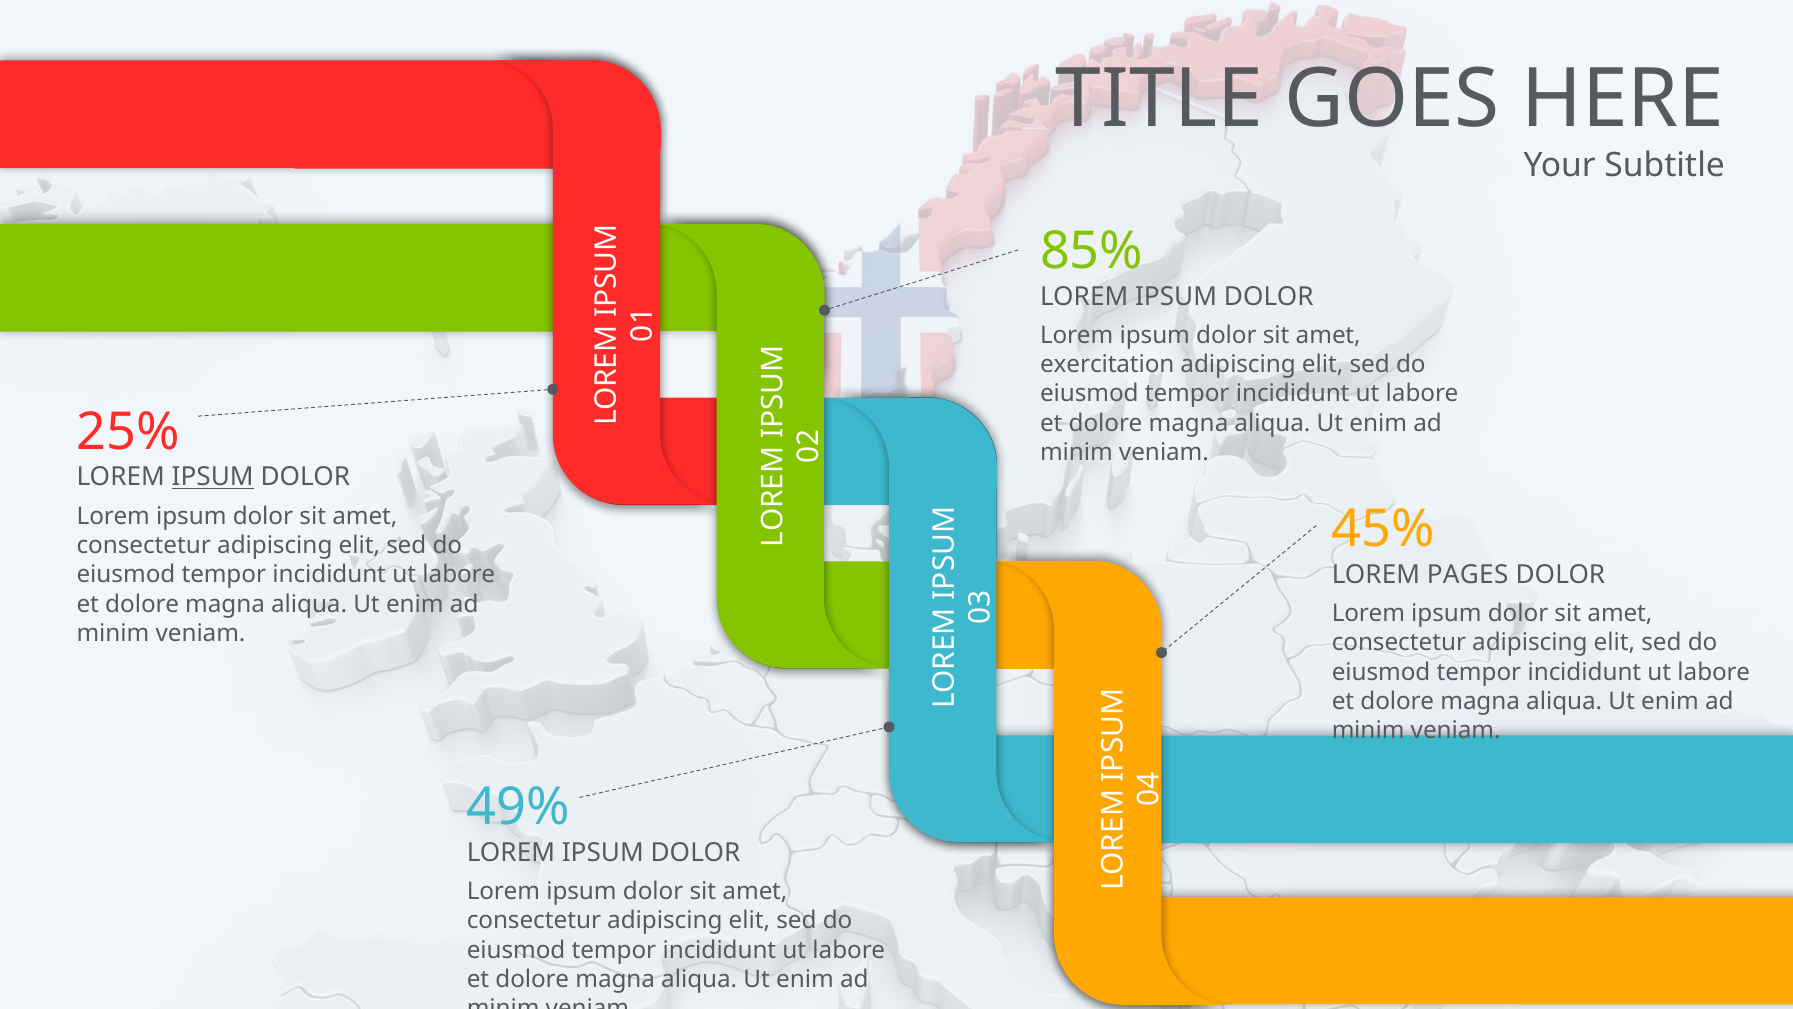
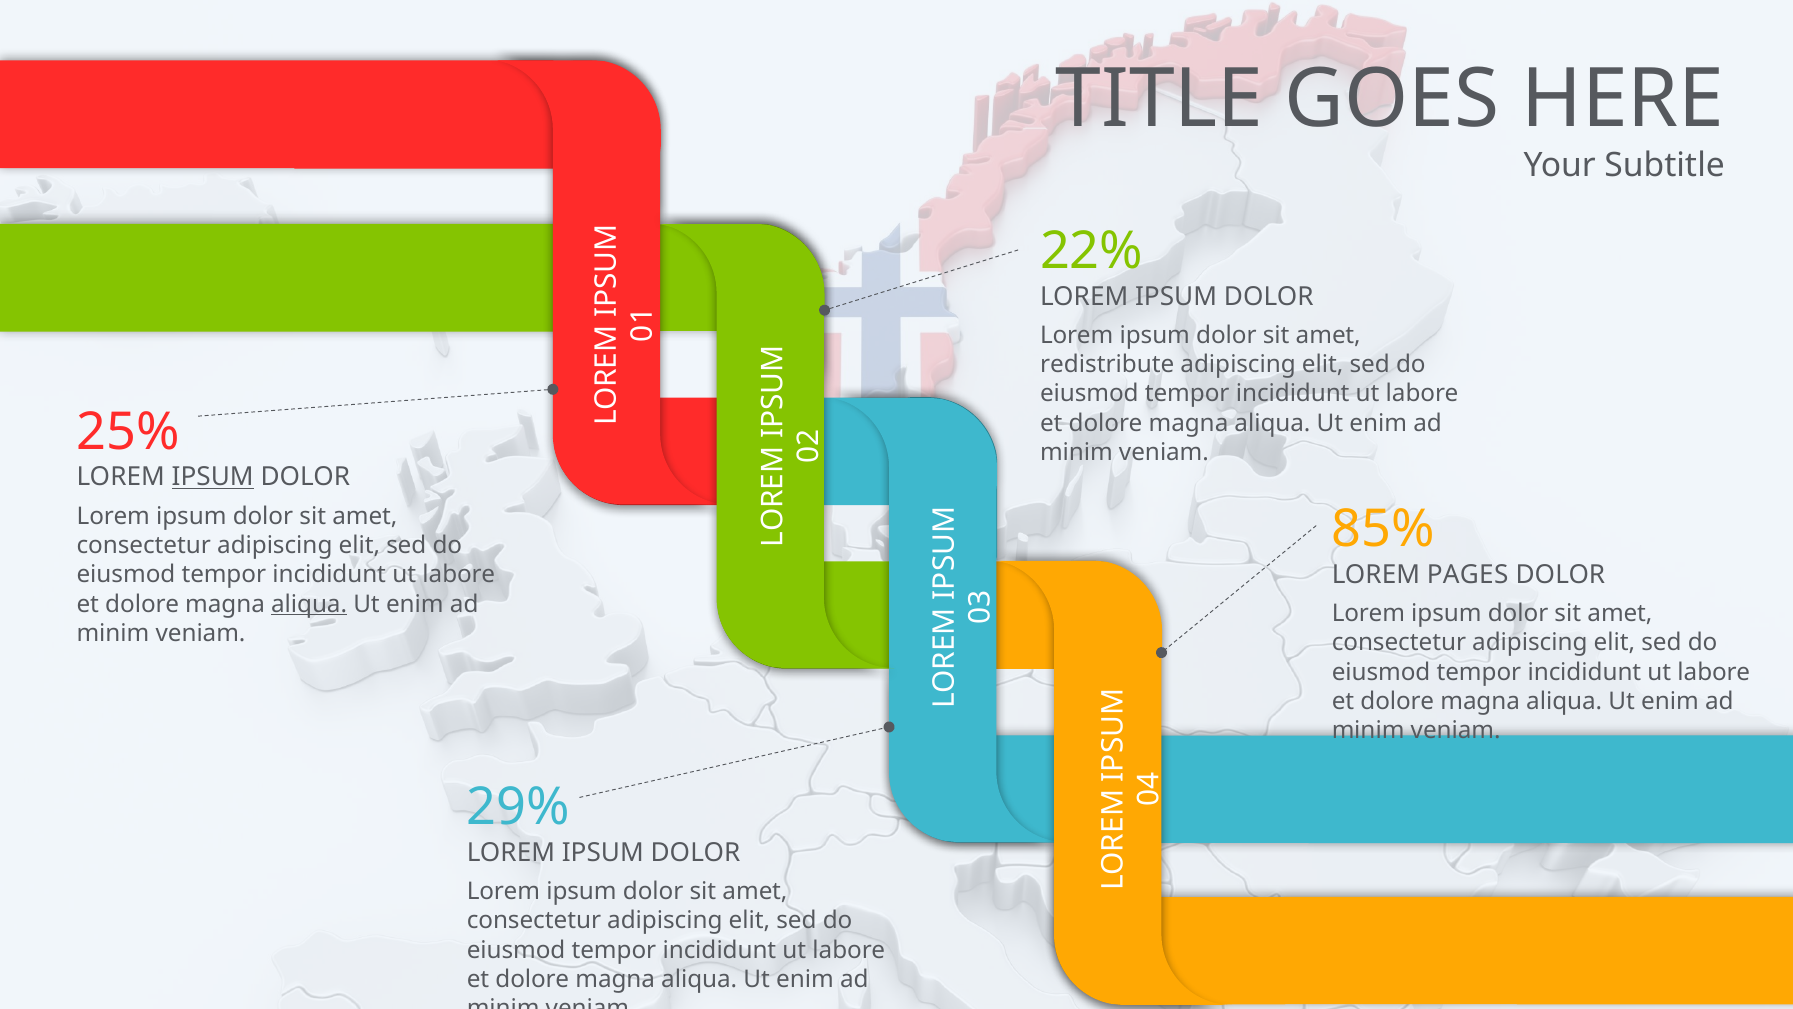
85%: 85% -> 22%
exercitation: exercitation -> redistribute
45%: 45% -> 85%
aliqua at (309, 604) underline: none -> present
49%: 49% -> 29%
